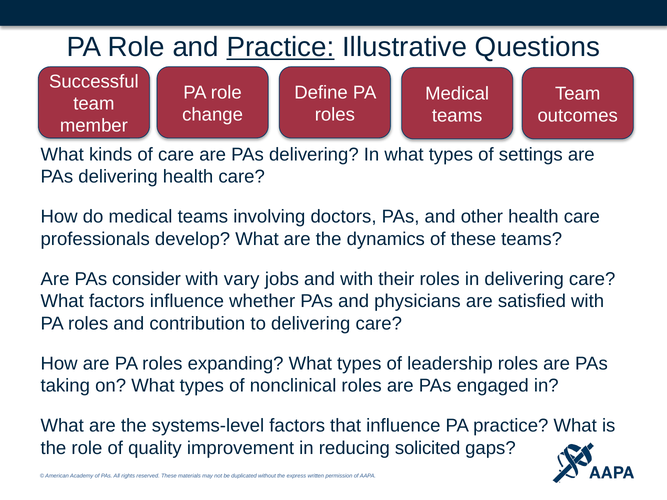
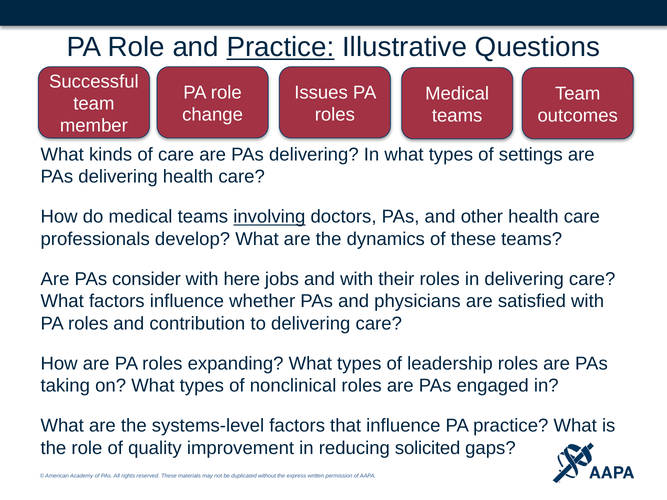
Define: Define -> Issues
involving underline: none -> present
vary: vary -> here
